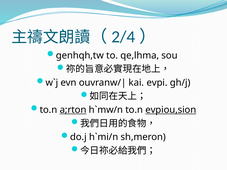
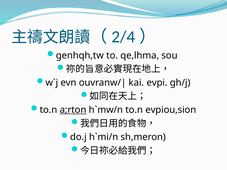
evpiou,sion underline: present -> none
